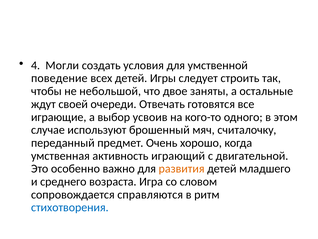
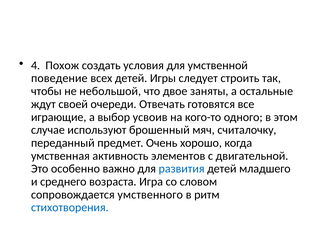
Могли: Могли -> Похож
играющий: играющий -> элементов
развития colour: orange -> blue
справляются: справляются -> умственного
